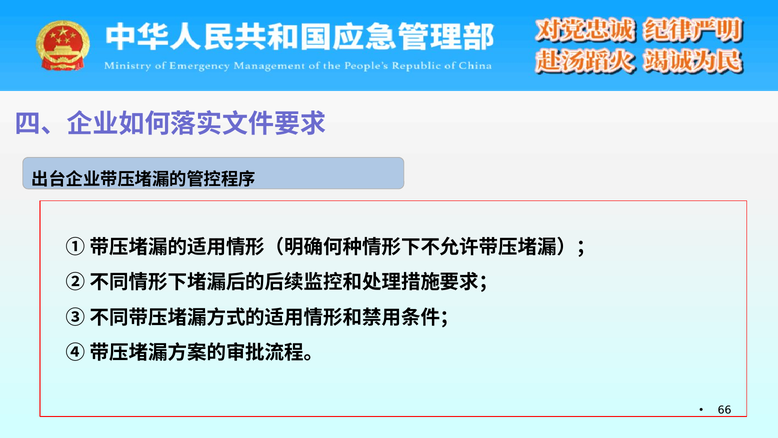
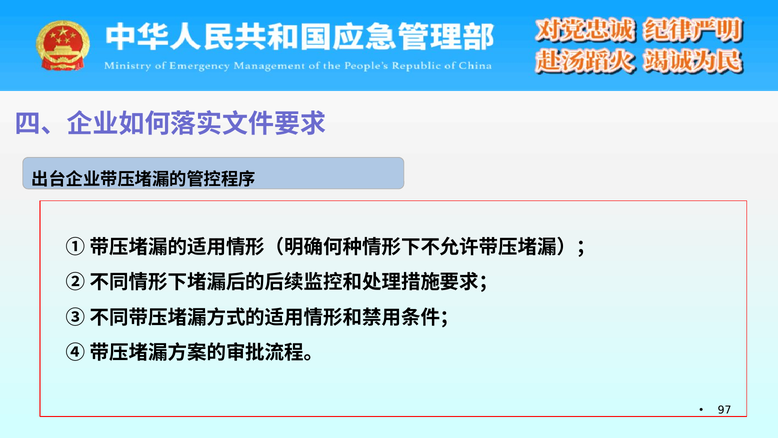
66: 66 -> 97
